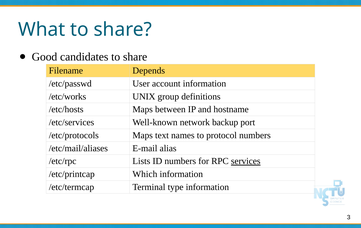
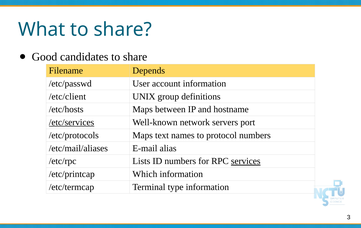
/etc/works: /etc/works -> /etc/client
/etc/services underline: none -> present
backup: backup -> servers
